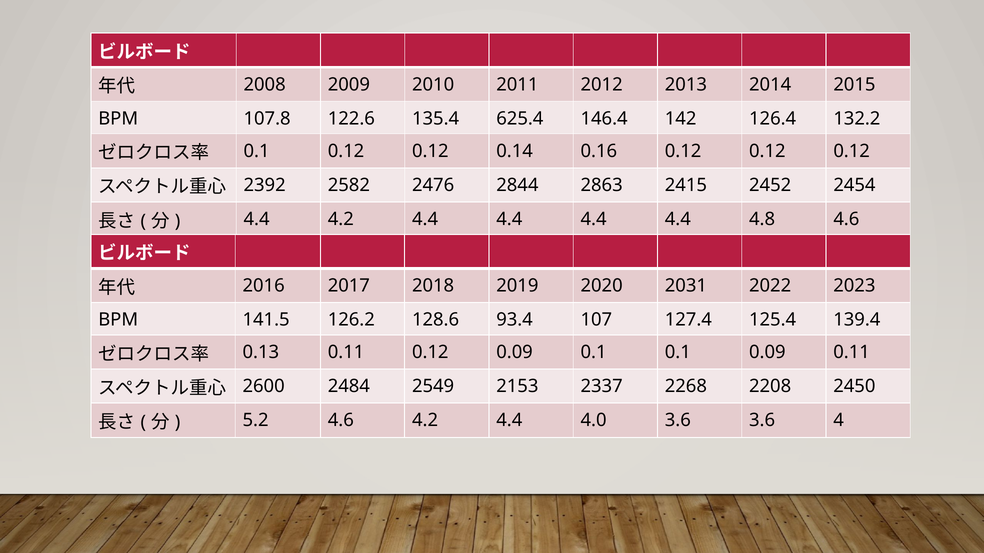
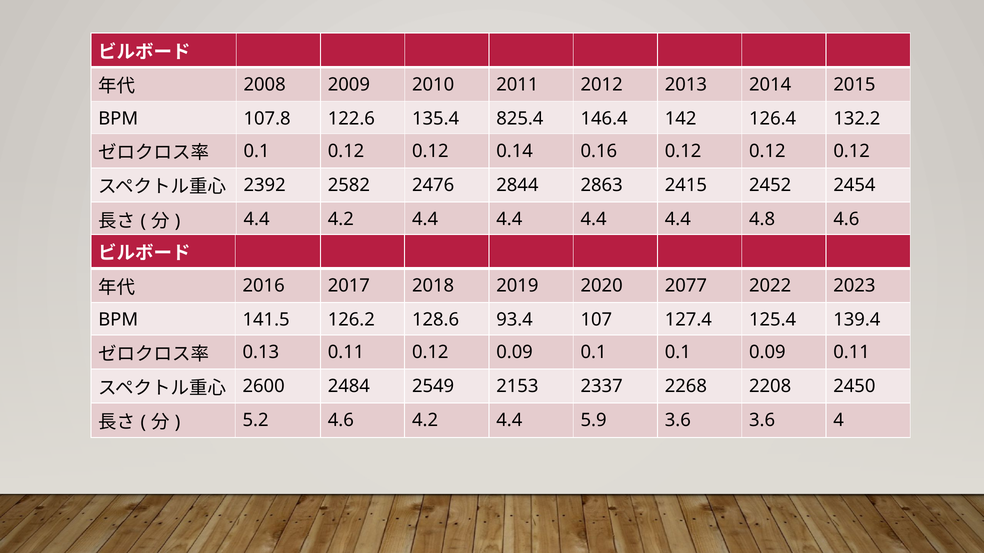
625.4: 625.4 -> 825.4
2031: 2031 -> 2077
4.0: 4.0 -> 5.9
